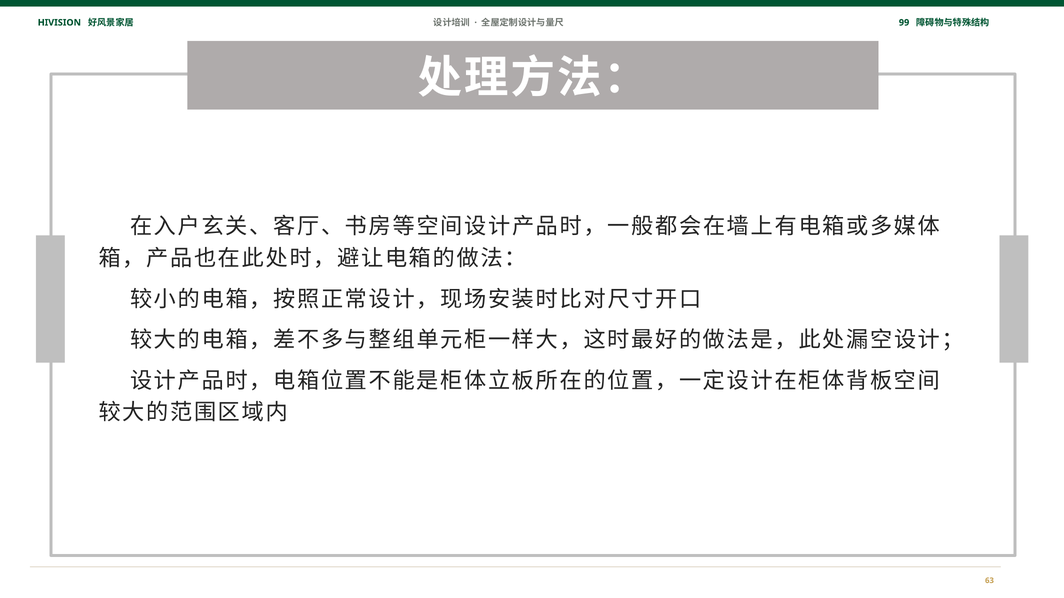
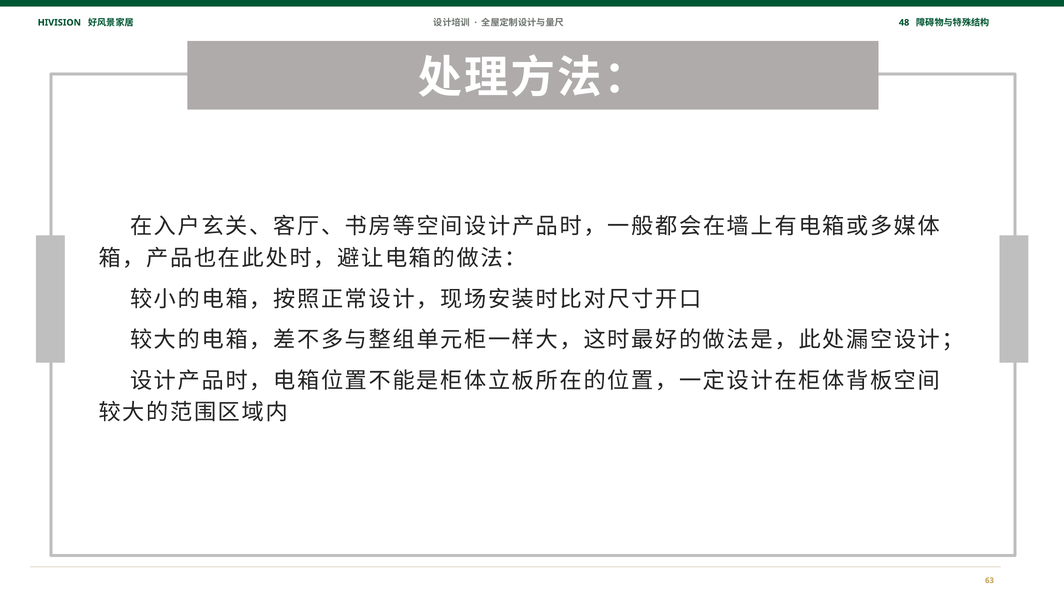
99: 99 -> 48
